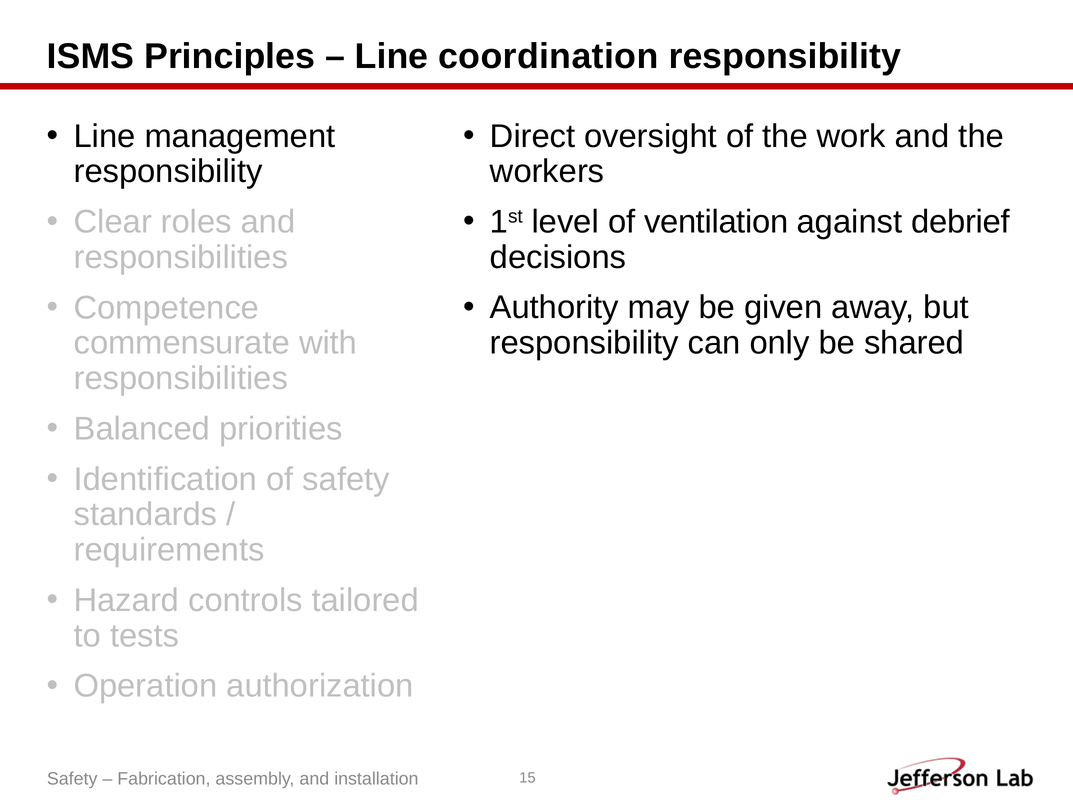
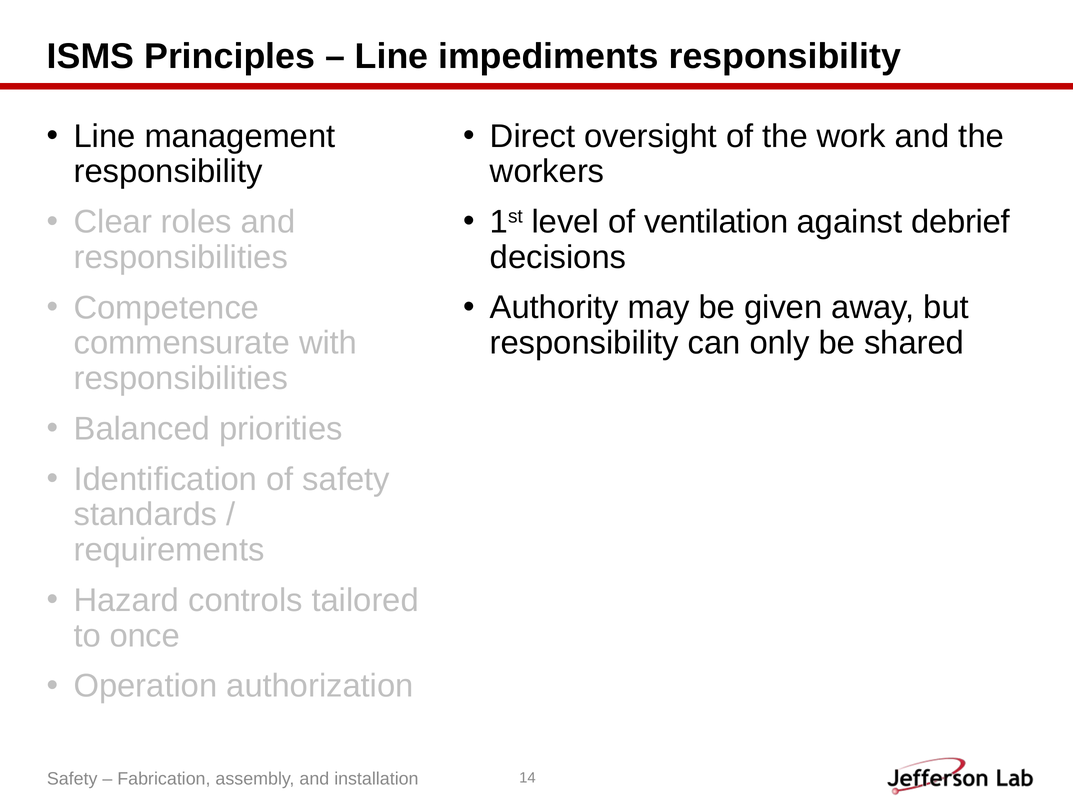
coordination: coordination -> impediments
tests: tests -> once
15: 15 -> 14
